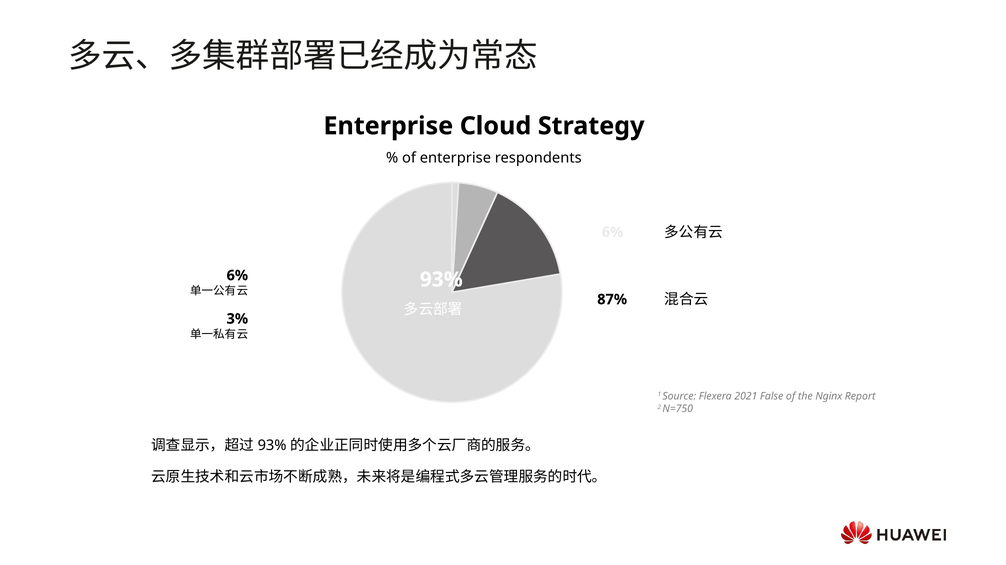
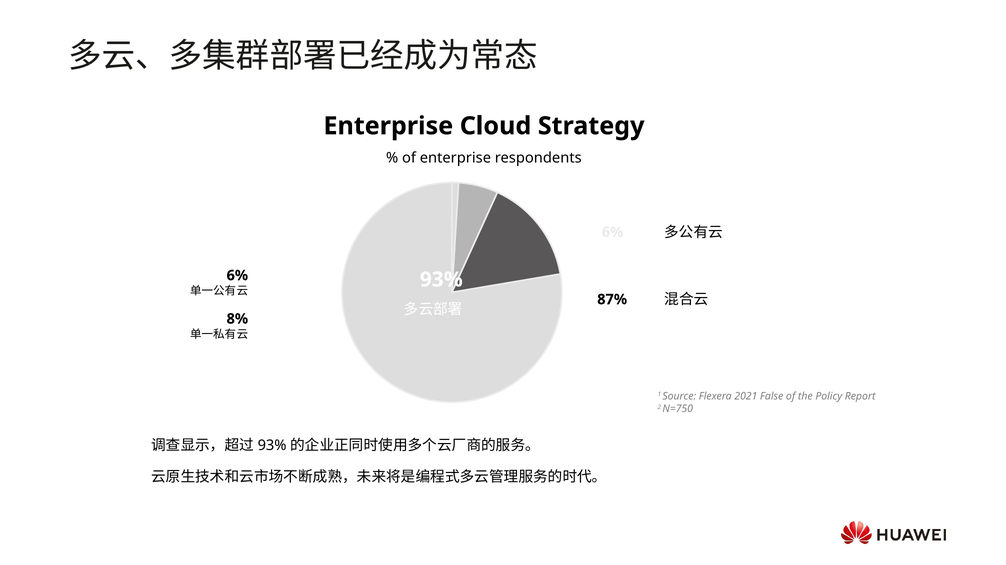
3%: 3% -> 8%
Nginx: Nginx -> Policy
